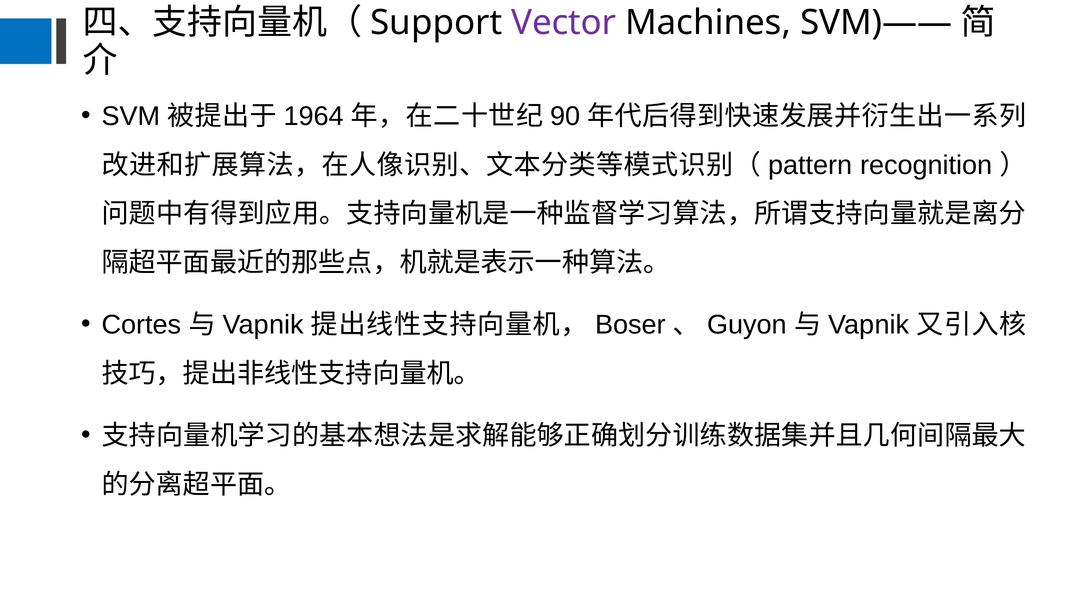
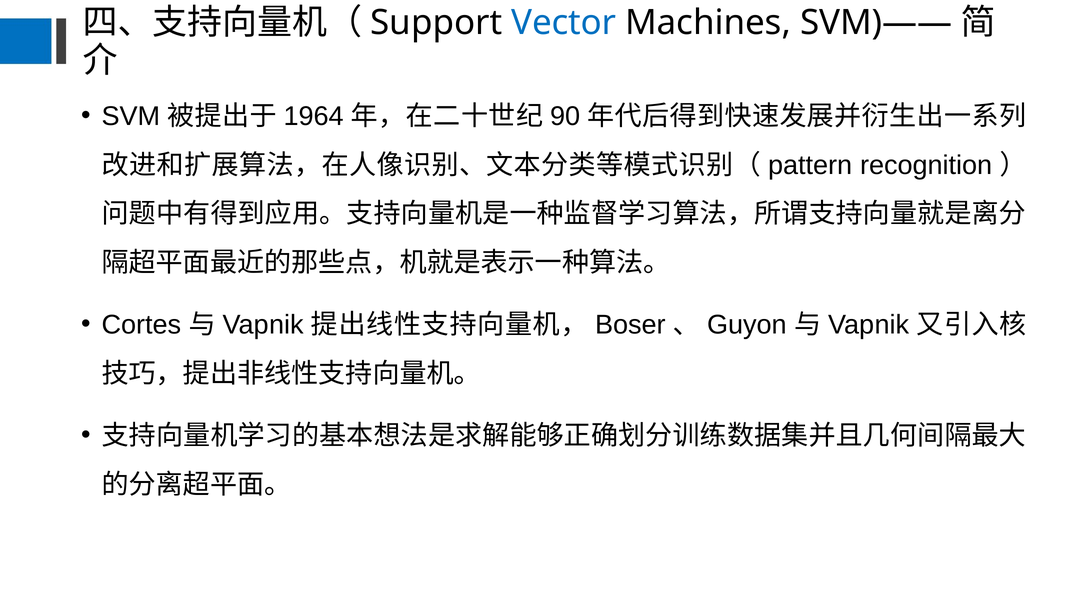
Vector colour: purple -> blue
